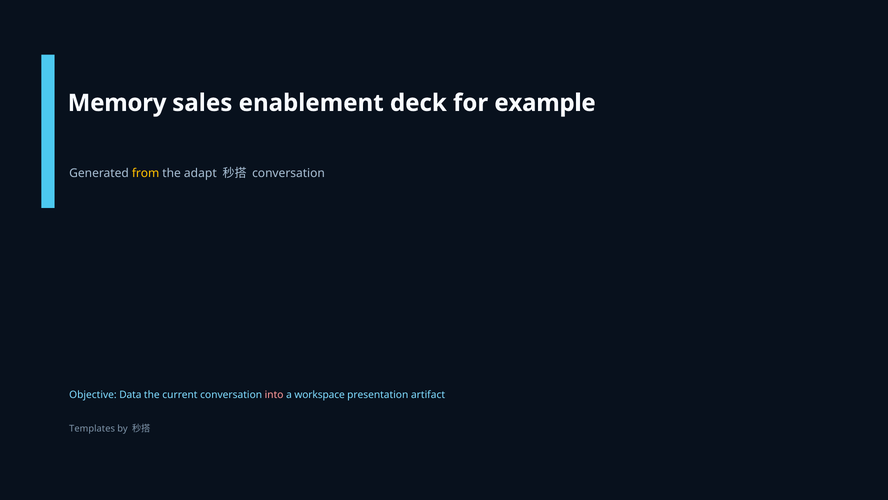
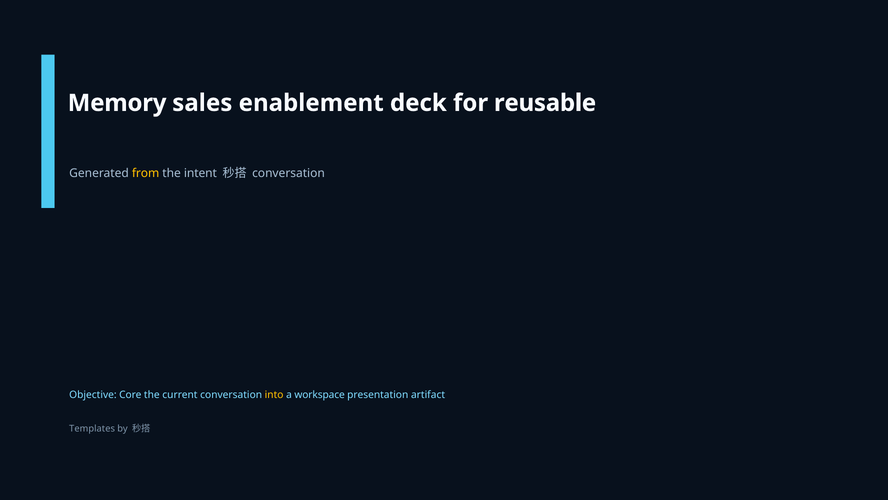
example: example -> reusable
adapt: adapt -> intent
Data: Data -> Core
into colour: pink -> yellow
